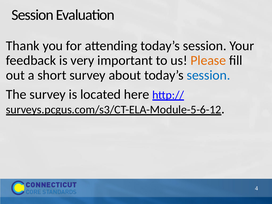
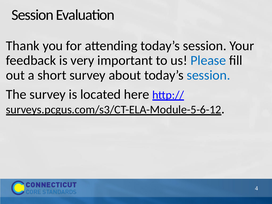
Please colour: orange -> blue
